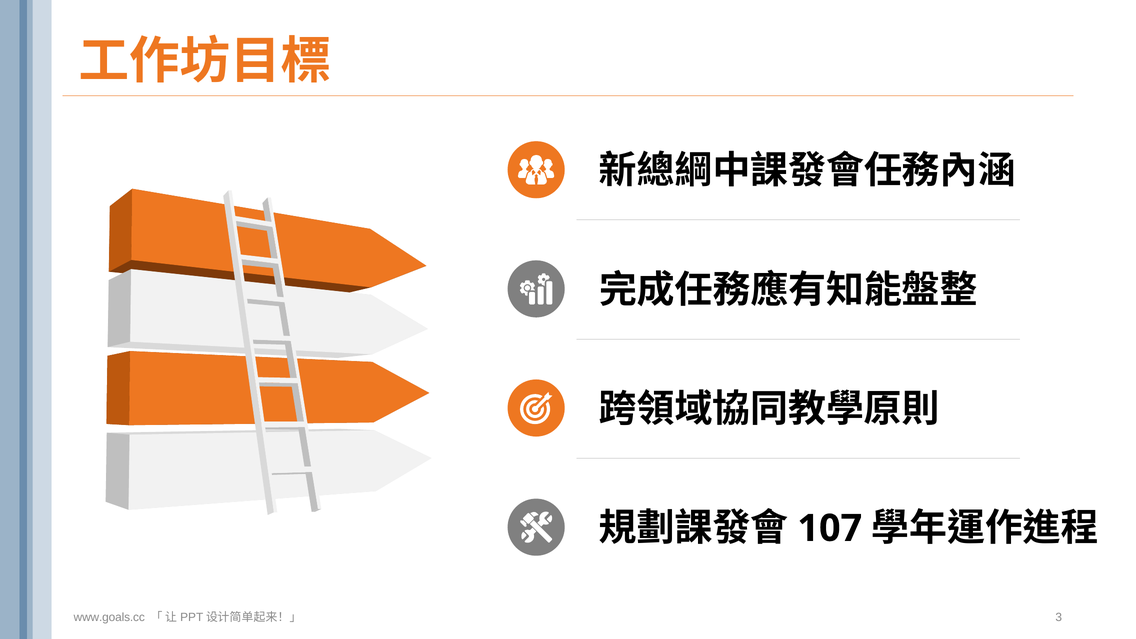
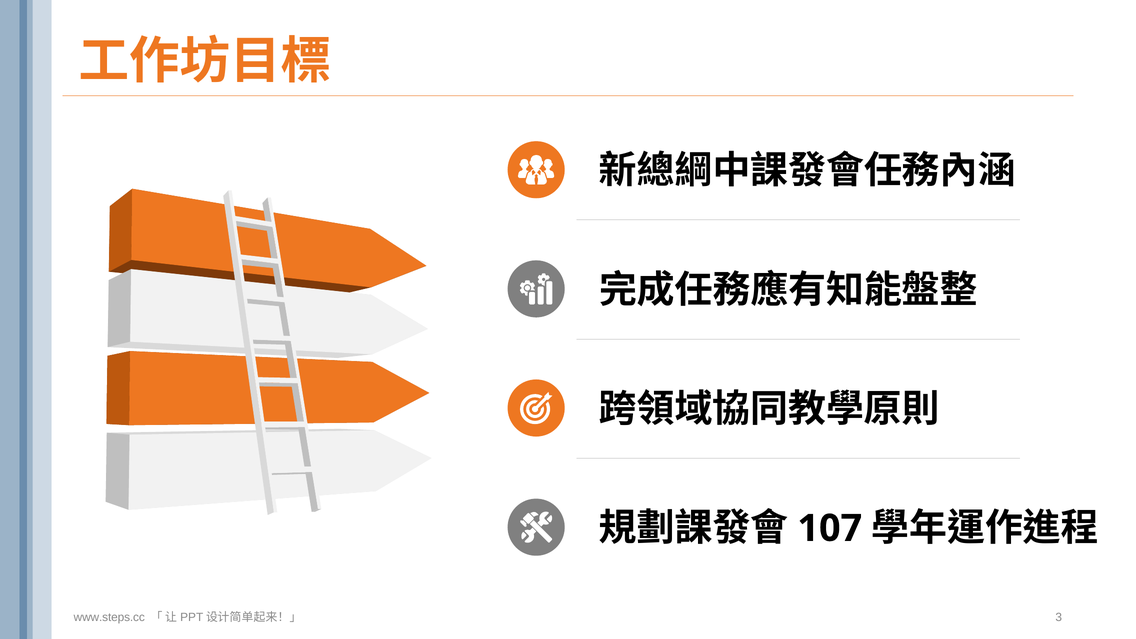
www.goals.cc: www.goals.cc -> www.steps.cc
